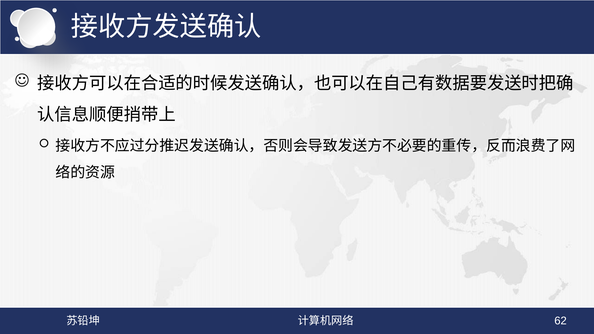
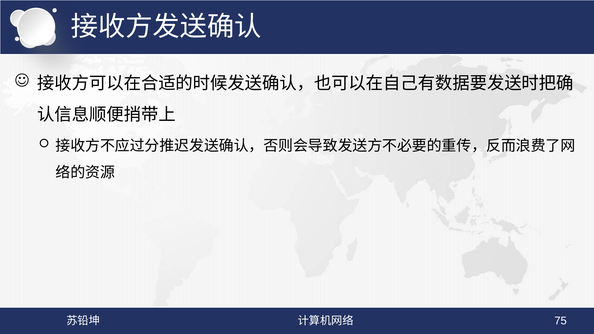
62: 62 -> 75
